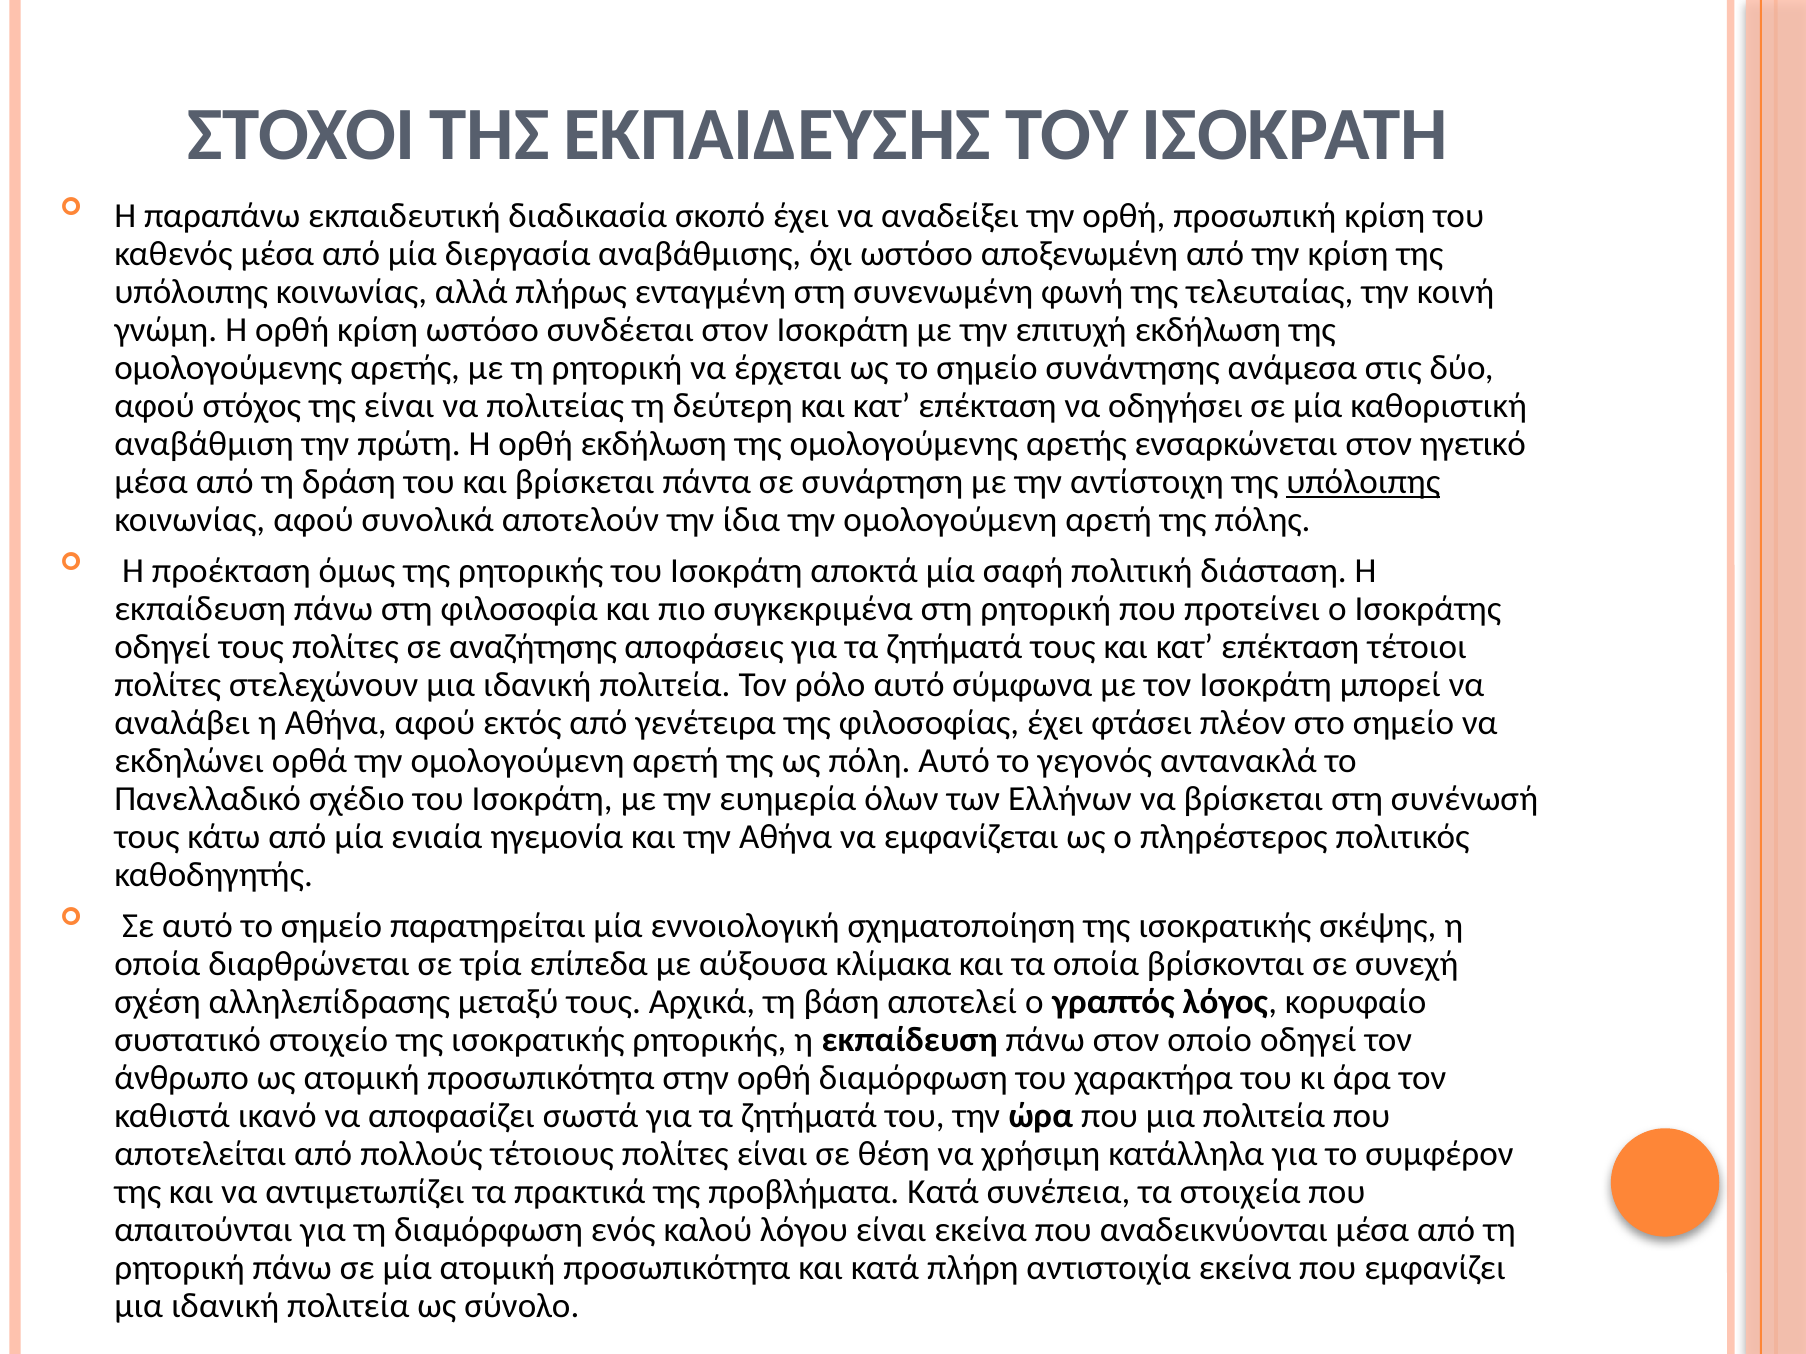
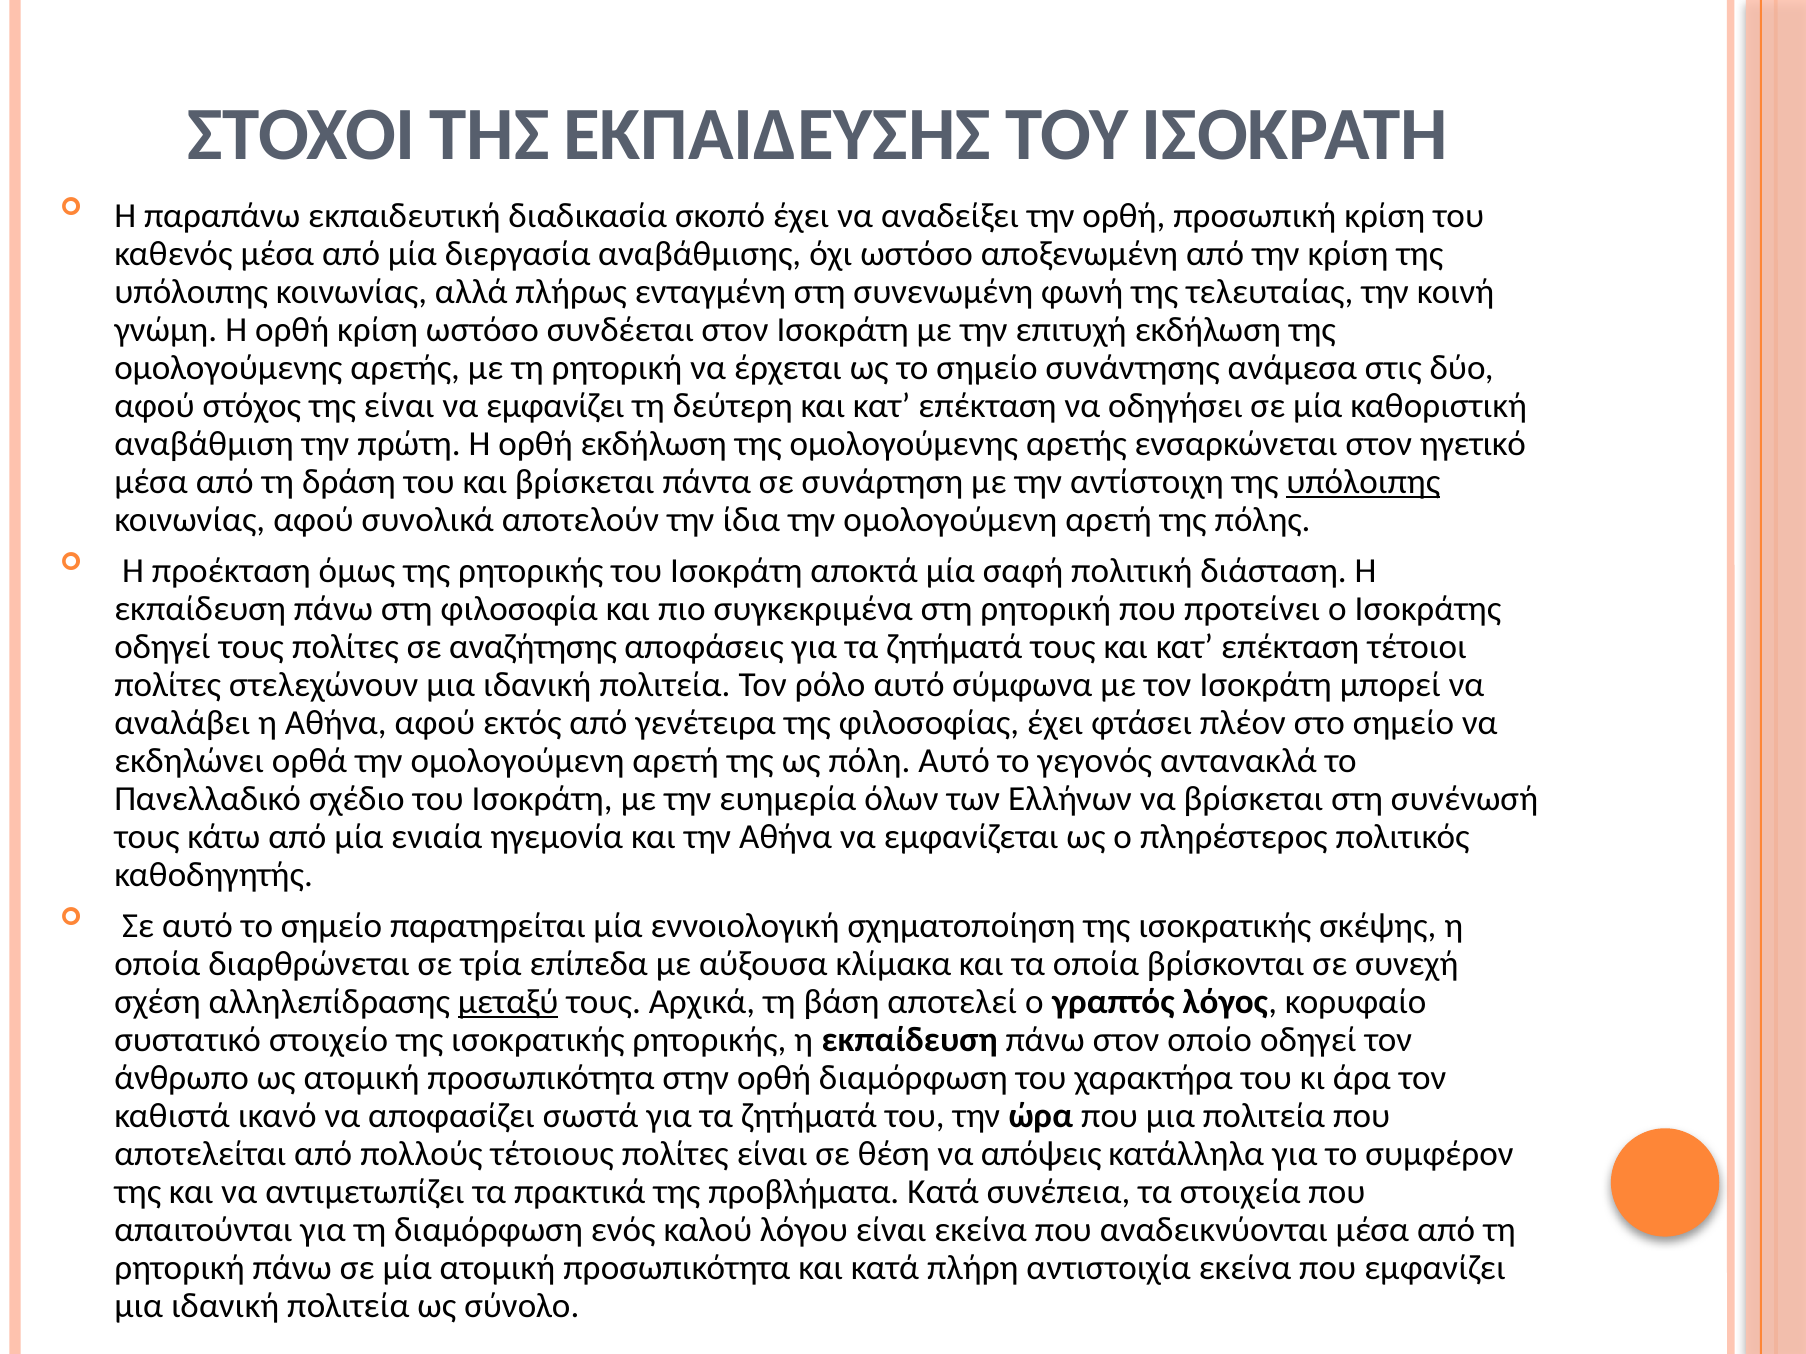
να πολιτείας: πολιτείας -> εμφανίζει
μεταξύ underline: none -> present
χρήσιμη: χρήσιμη -> απόψεις
